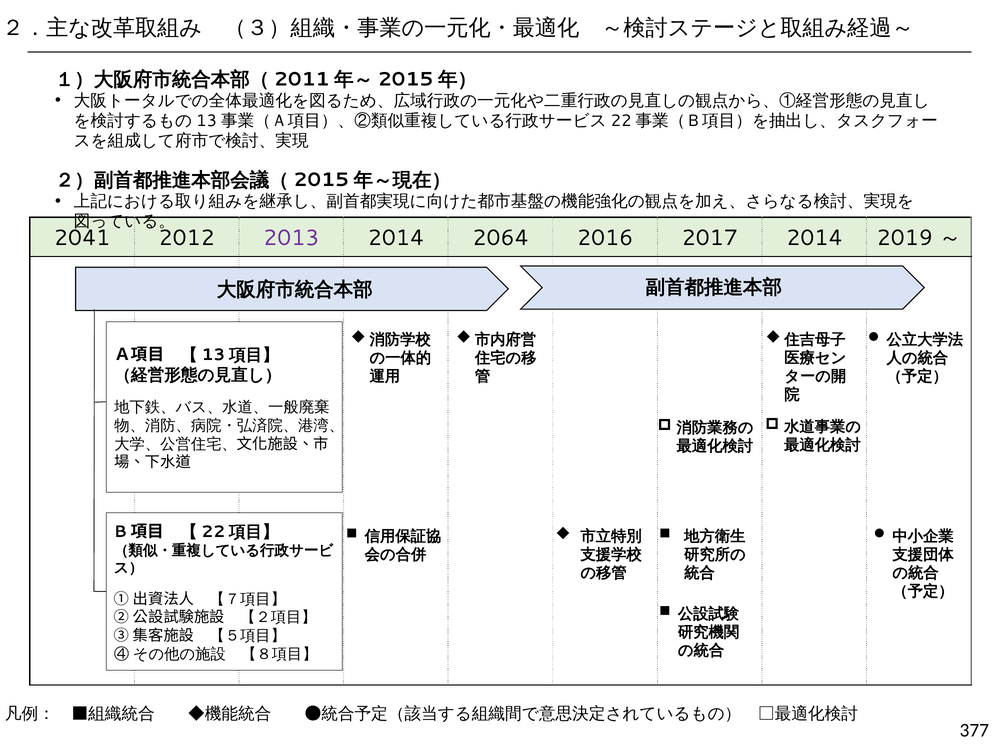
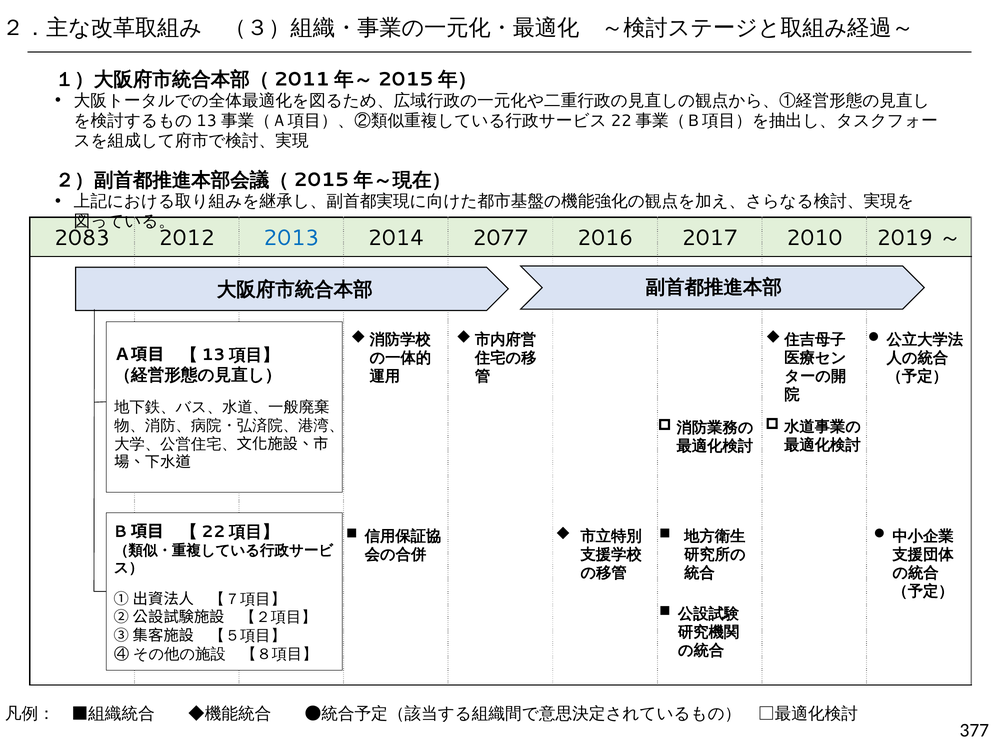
2041: 2041 -> 2083
2013 colour: purple -> blue
2064: 2064 -> 2077
2017 2014: 2014 -> 2010
